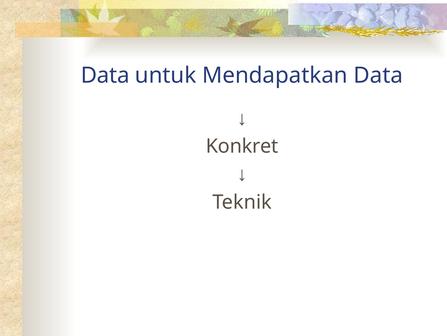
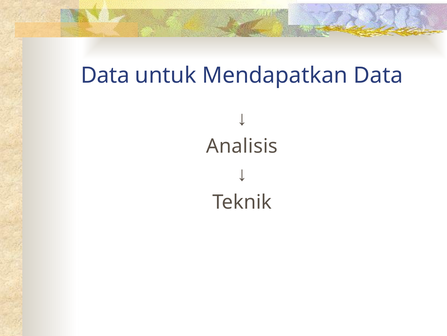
Konkret: Konkret -> Analisis
